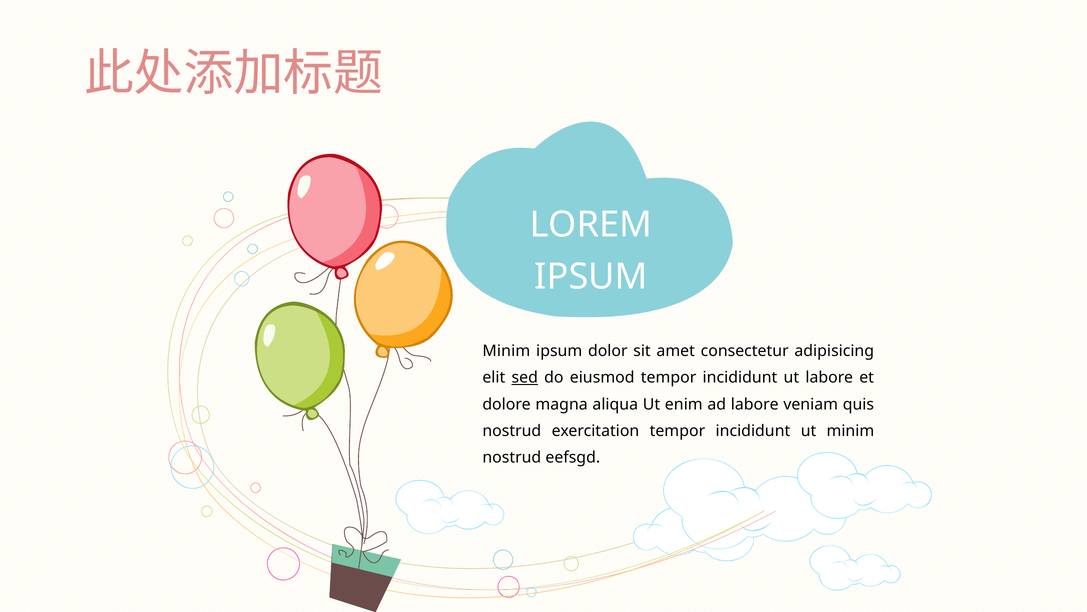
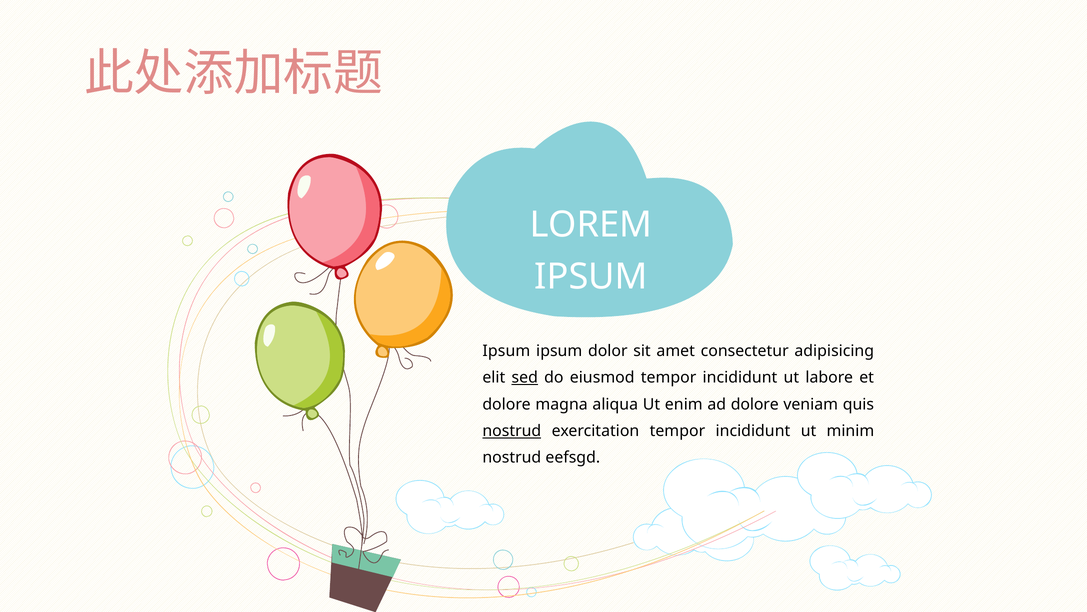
Minim at (506, 351): Minim -> Ipsum
ad labore: labore -> dolore
nostrud at (512, 431) underline: none -> present
